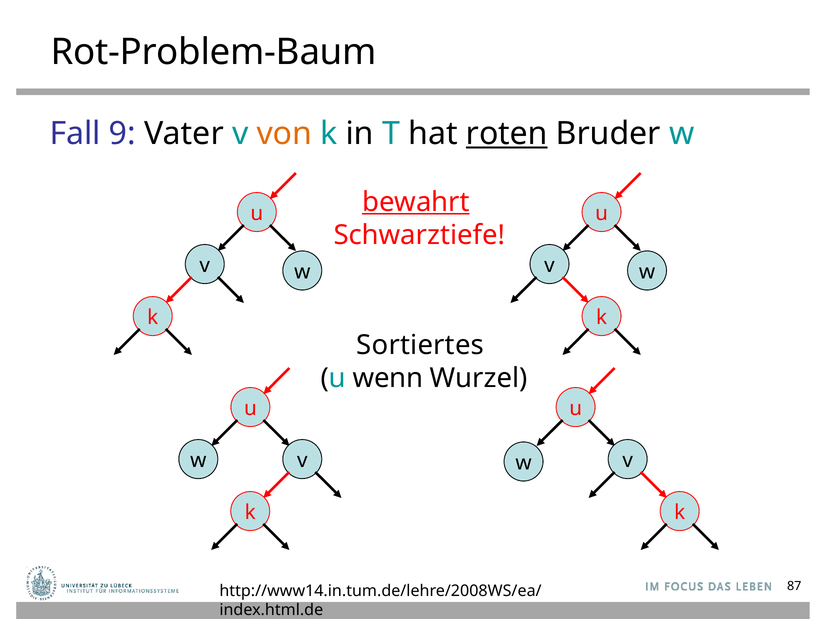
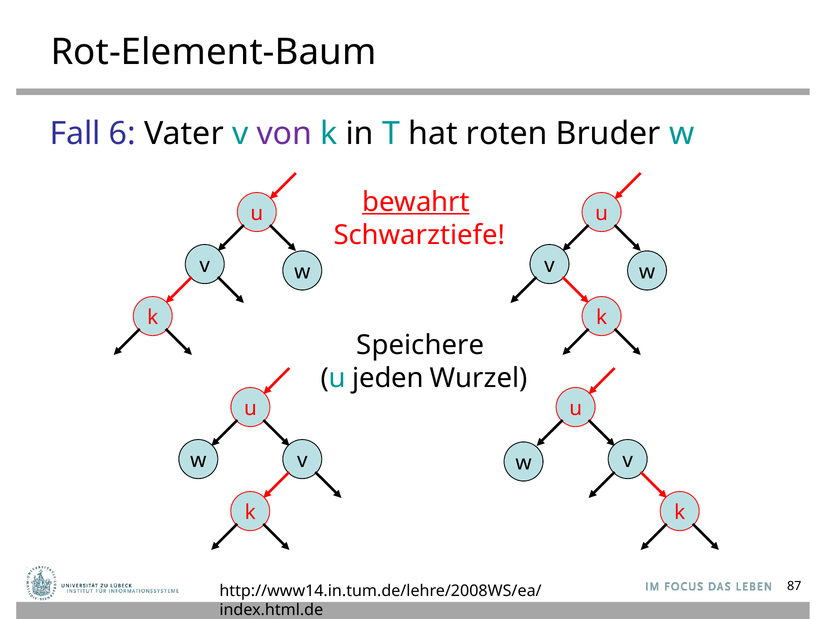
Rot-Problem-Baum: Rot-Problem-Baum -> Rot-Element-Baum
9: 9 -> 6
von colour: orange -> purple
roten underline: present -> none
Sortiertes: Sortiertes -> Speichere
wenn: wenn -> jeden
